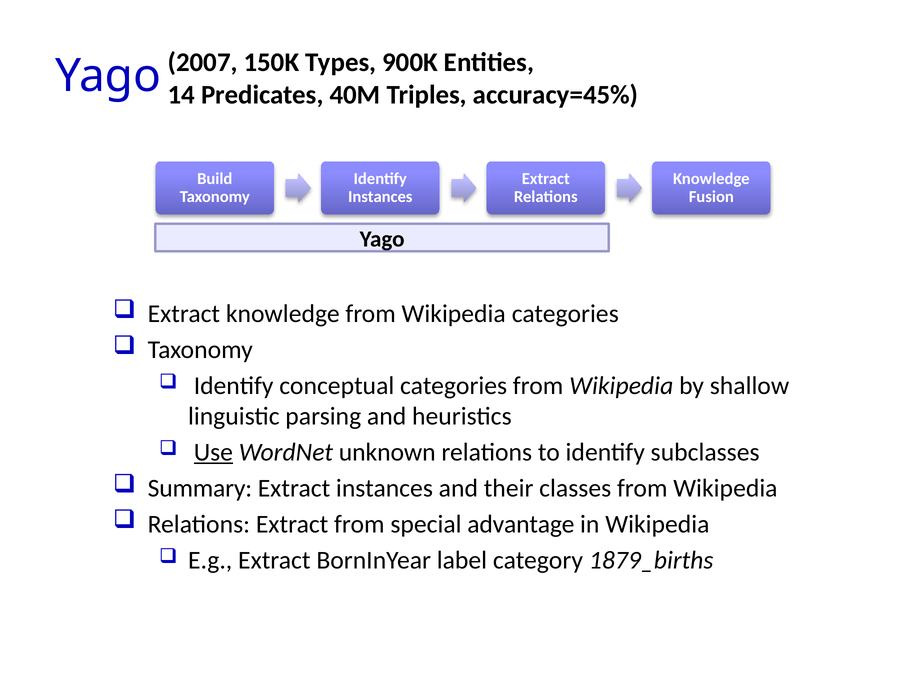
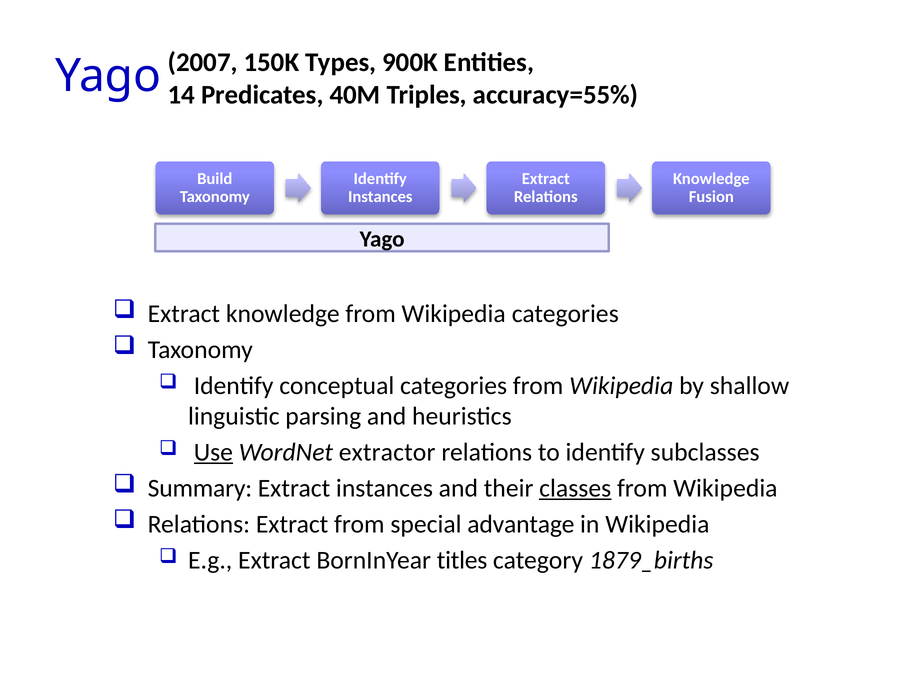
accuracy=45%: accuracy=45% -> accuracy=55%
unknown: unknown -> extractor
classes underline: none -> present
label: label -> titles
